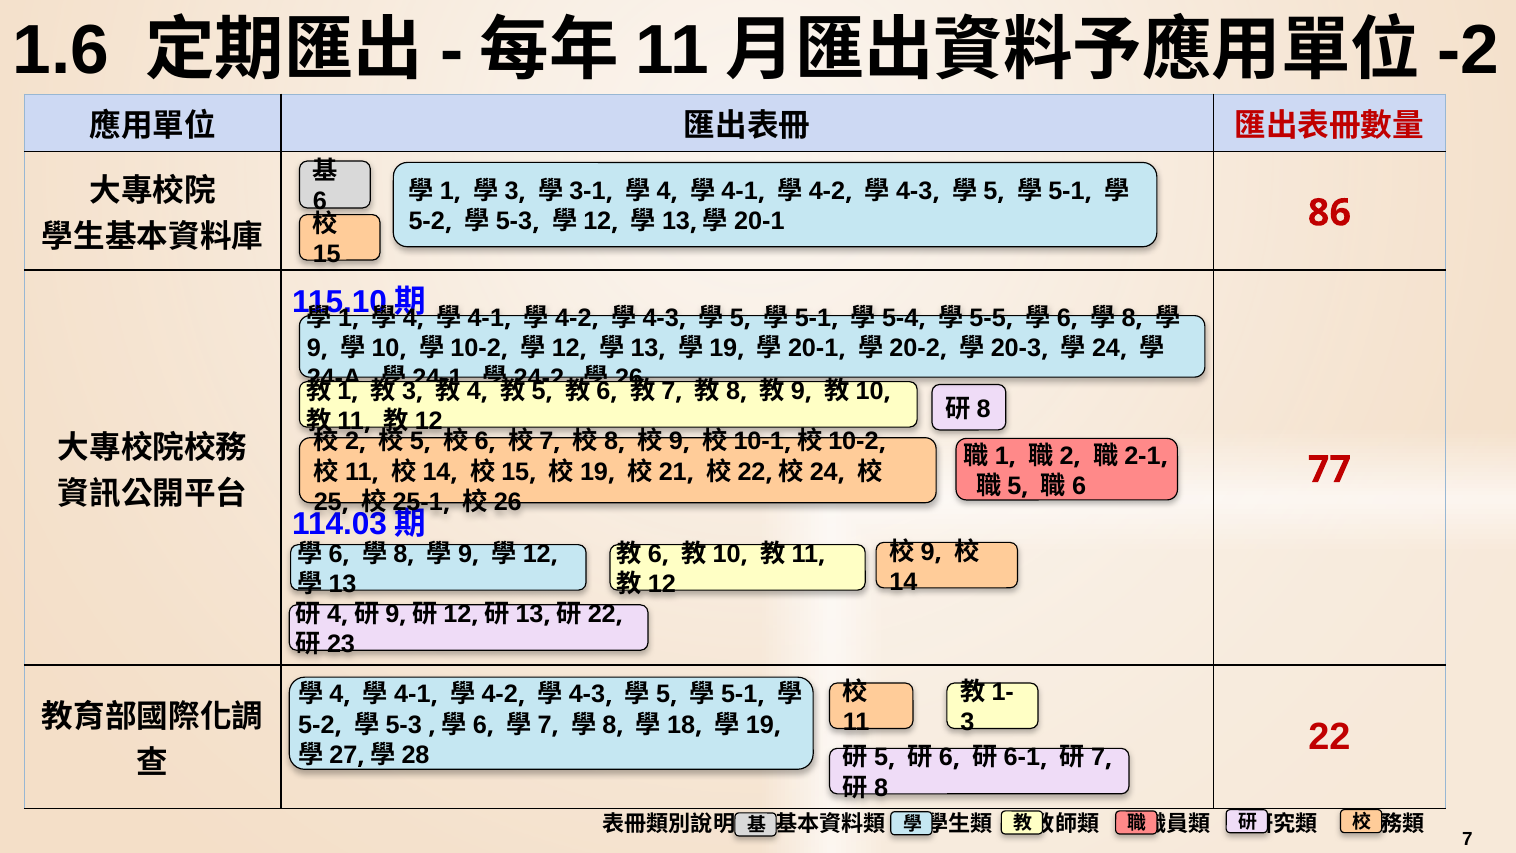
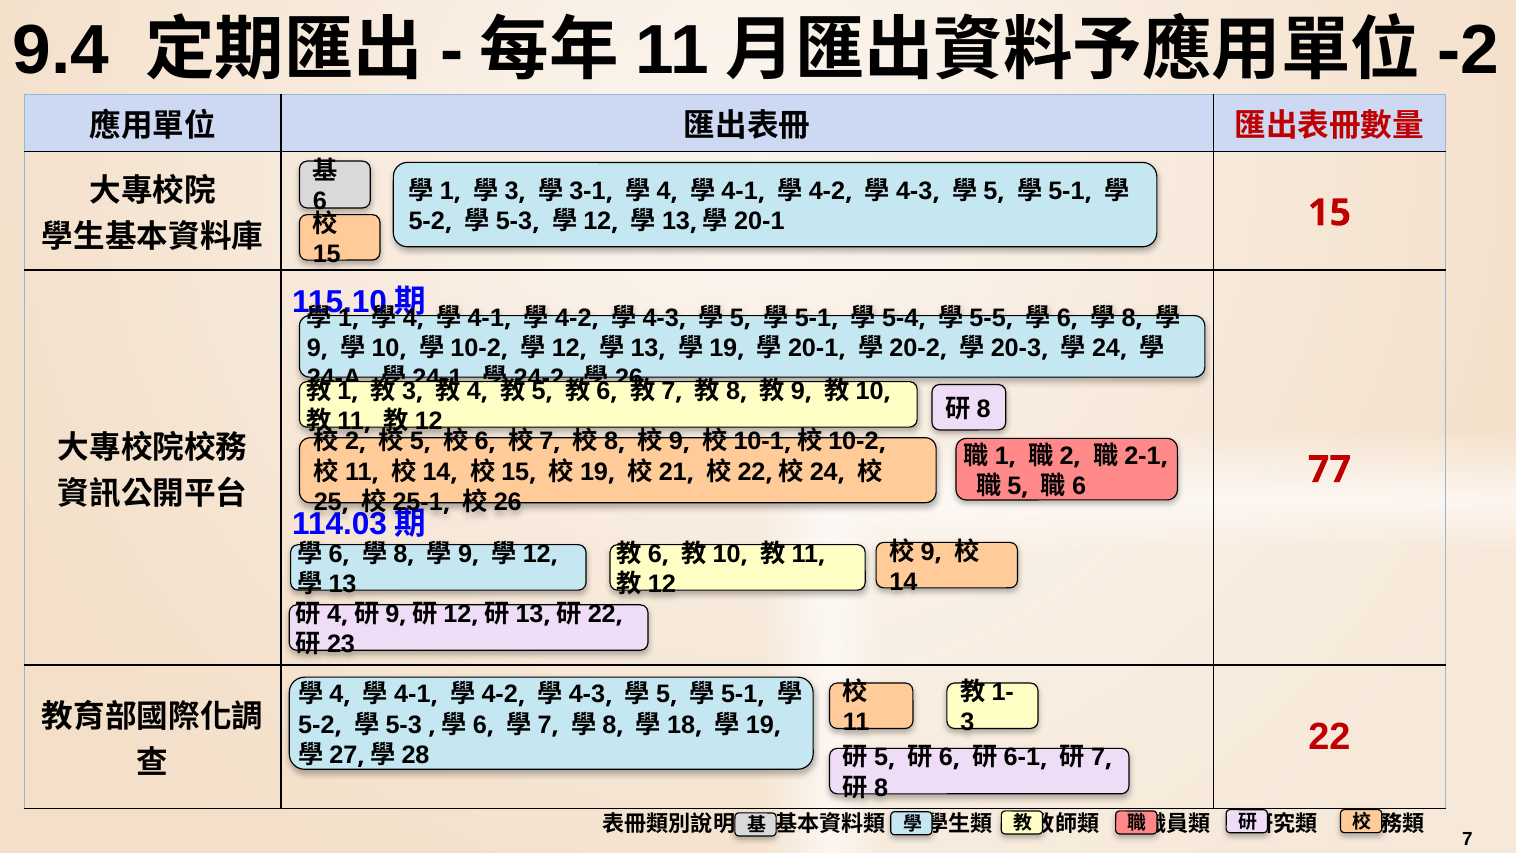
1.6: 1.6 -> 9.4
86 at (1329, 213): 86 -> 15
